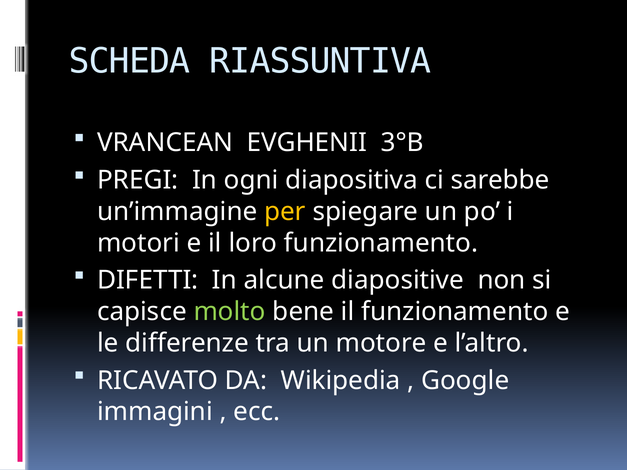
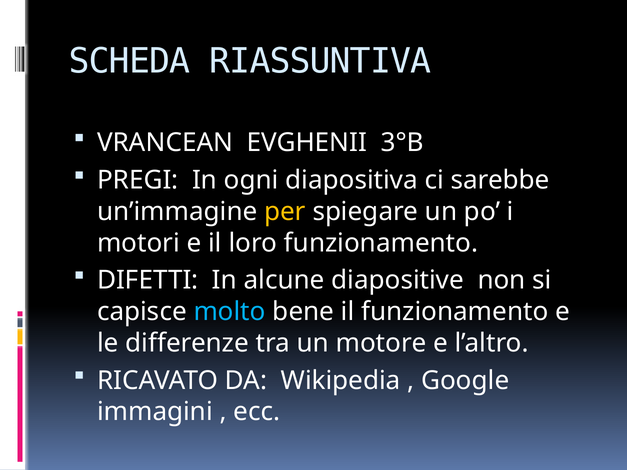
molto colour: light green -> light blue
